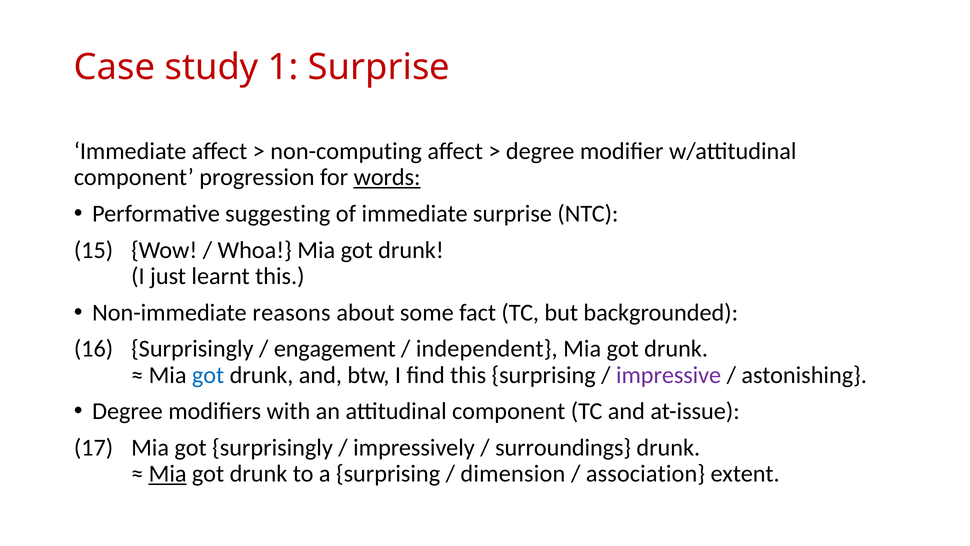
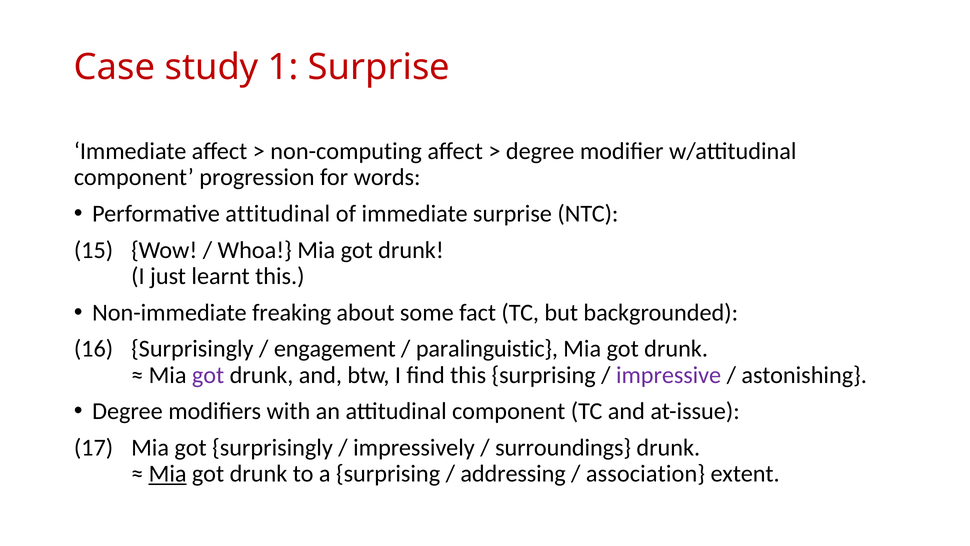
words underline: present -> none
Performative suggesting: suggesting -> attitudinal
reasons: reasons -> freaking
independent: independent -> paralinguistic
got at (208, 375) colour: blue -> purple
dimension: dimension -> addressing
